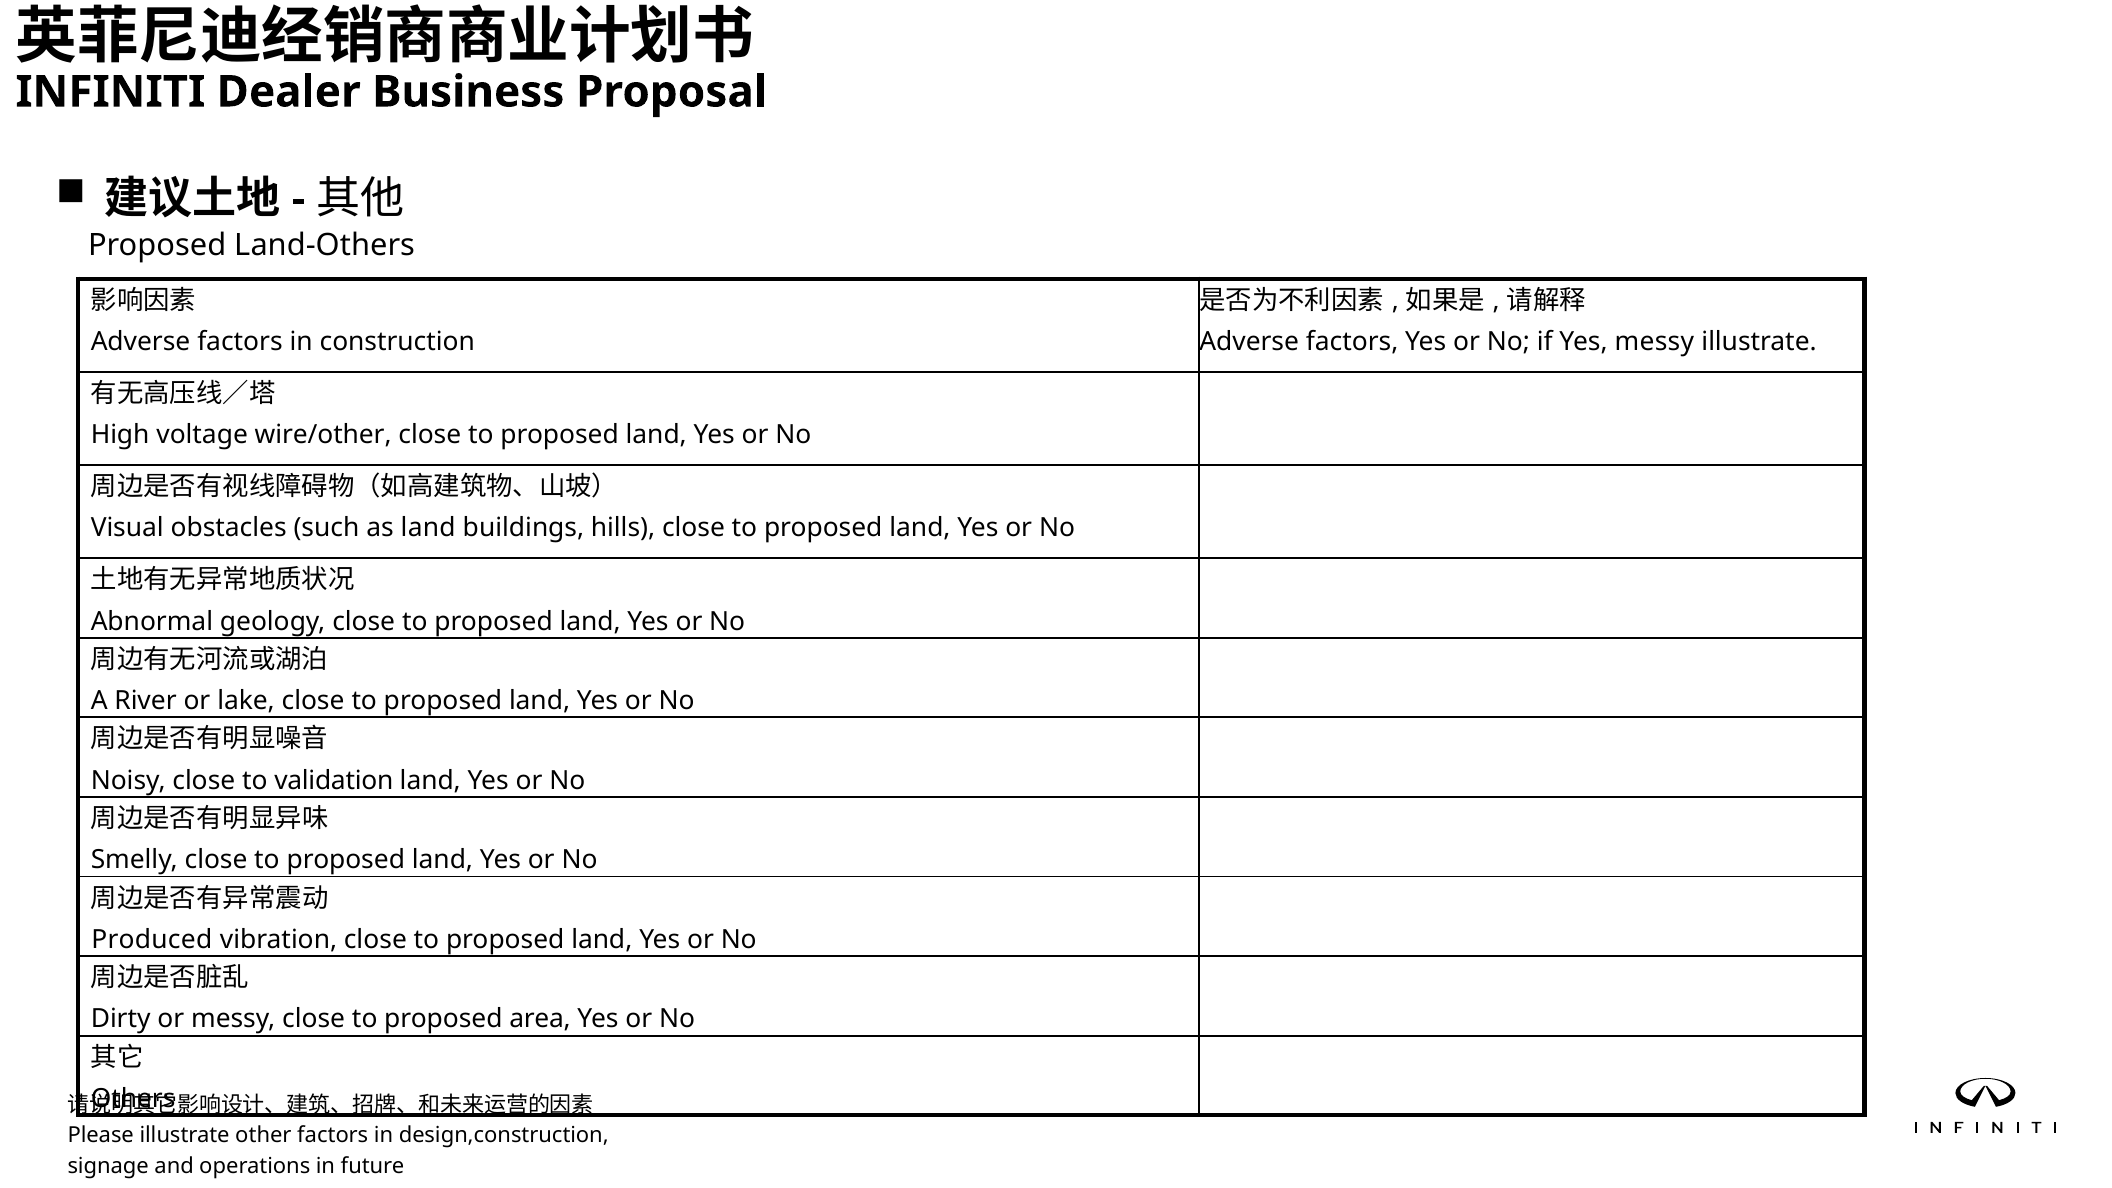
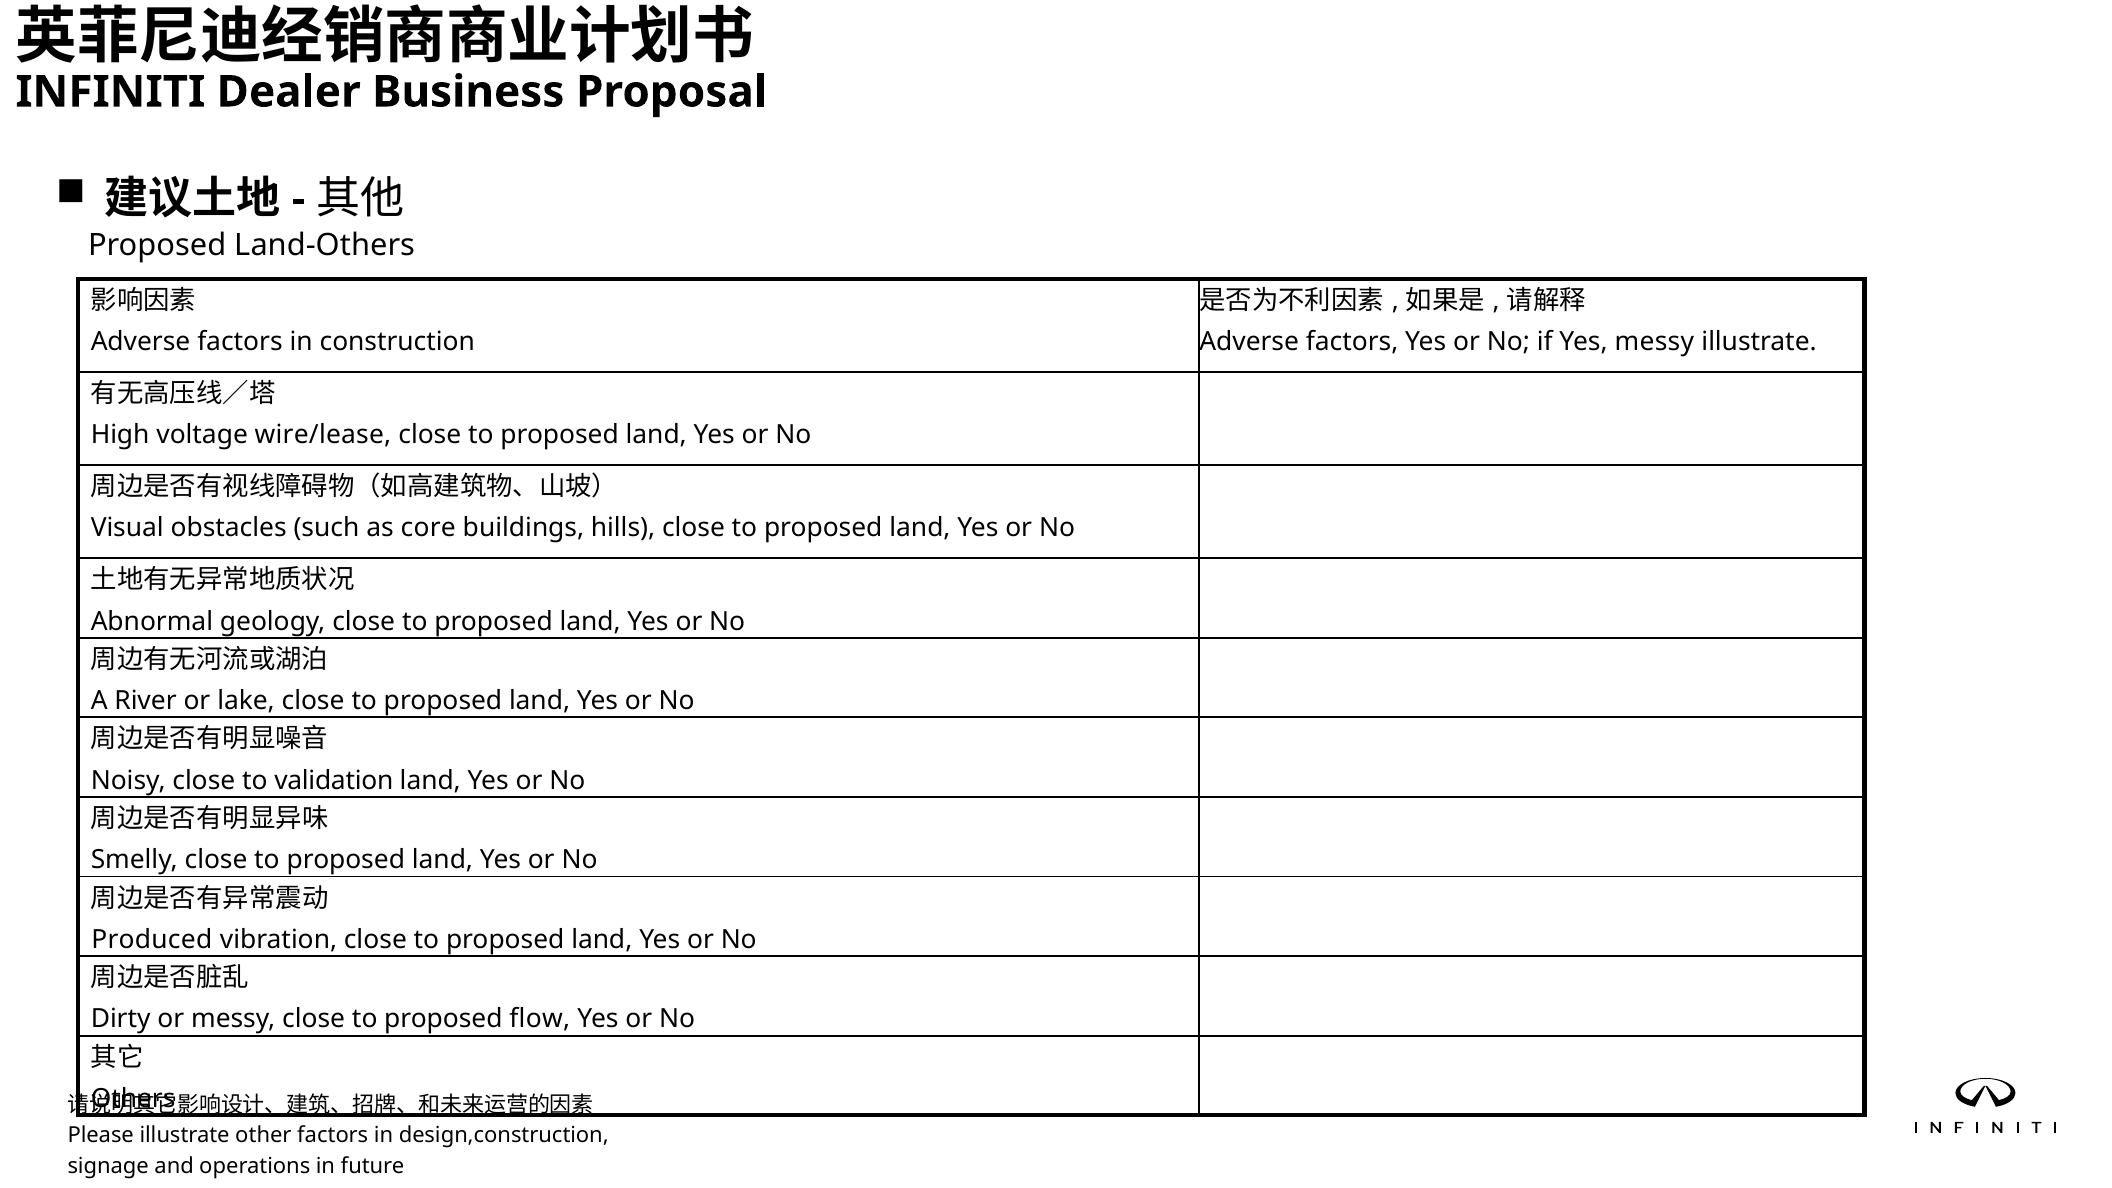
wire/other: wire/other -> wire/lease
as land: land -> core
area: area -> flow
